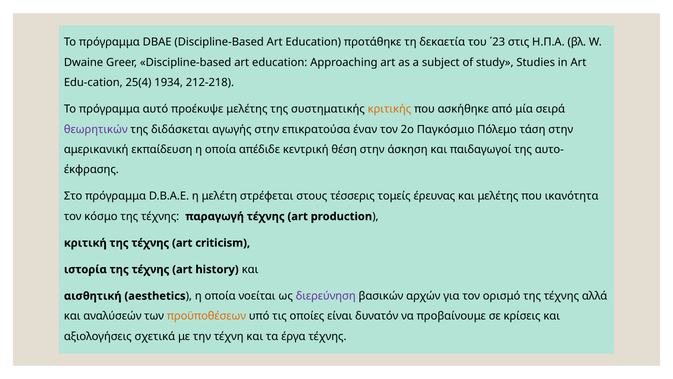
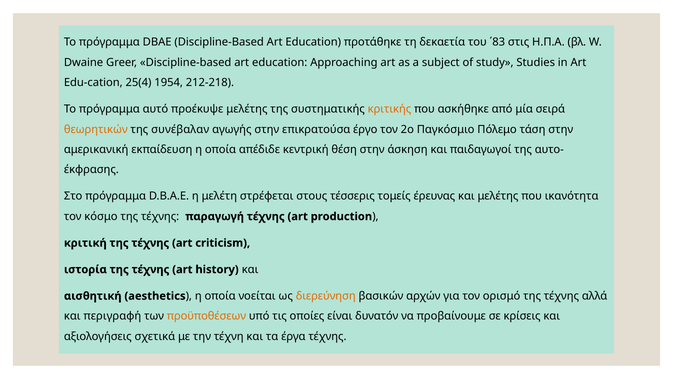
΄23: ΄23 -> ΄83
1934: 1934 -> 1954
θεωρητικών colour: purple -> orange
διδάσκεται: διδάσκεται -> συνέβαλαν
έναν: έναν -> έργο
διερεύνηση colour: purple -> orange
αναλύσεών: αναλύσεών -> περιγραφή
